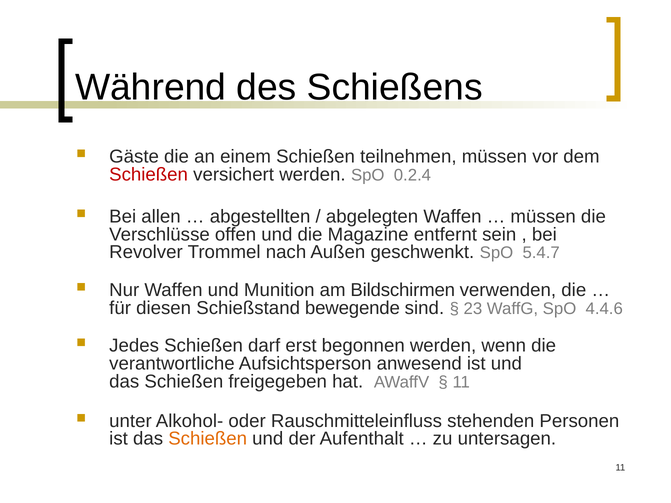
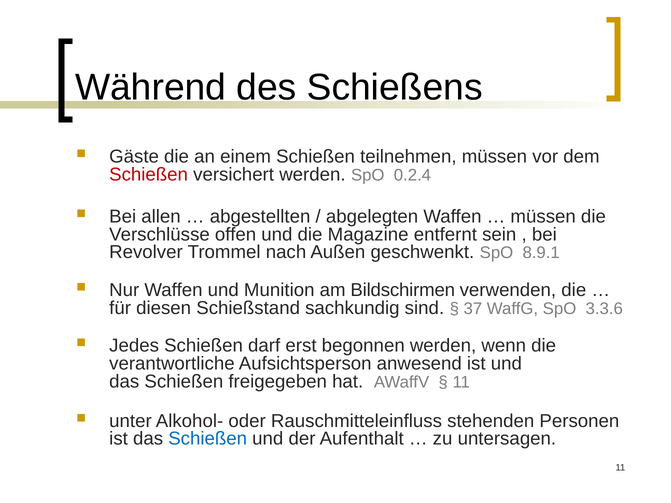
5.4.7: 5.4.7 -> 8.9.1
bewegende: bewegende -> sachkundig
23: 23 -> 37
4.4.6: 4.4.6 -> 3.3.6
Schießen at (208, 439) colour: orange -> blue
